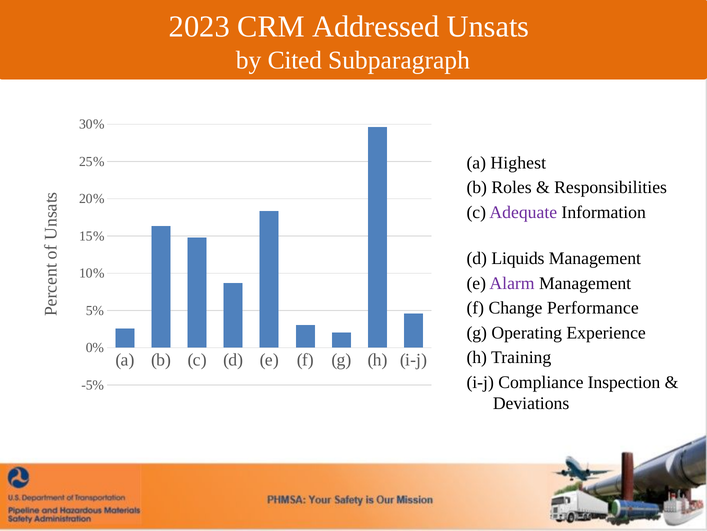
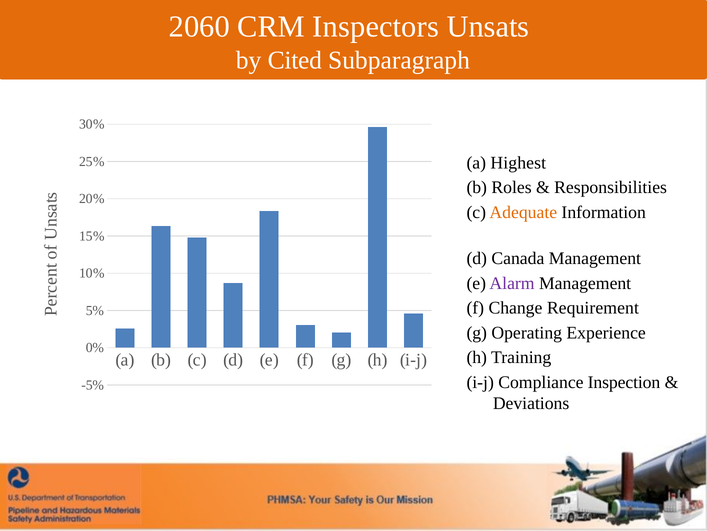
2023: 2023 -> 2060
Addressed: Addressed -> Inspectors
Adequate colour: purple -> orange
Liquids: Liquids -> Canada
Performance: Performance -> Requirement
